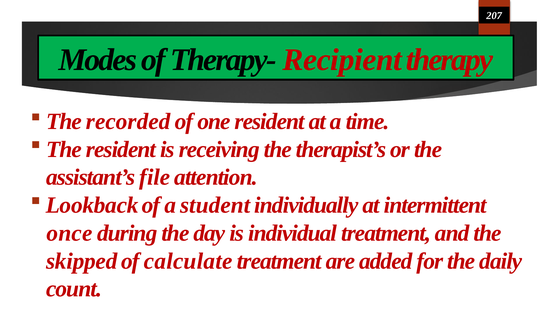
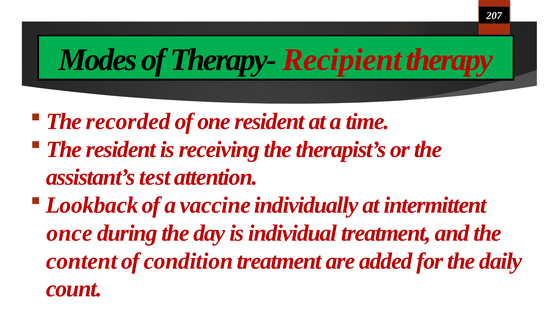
file: file -> test
student: student -> vaccine
skipped: skipped -> content
calculate: calculate -> condition
